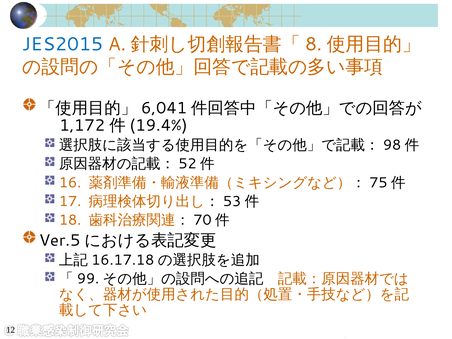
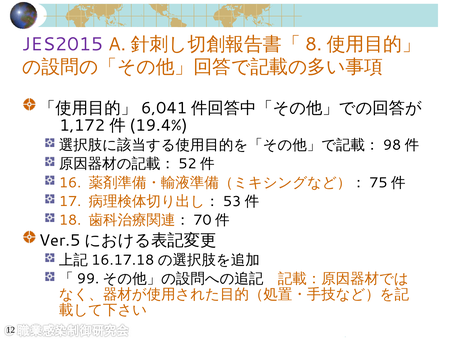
JES2015 colour: blue -> purple
